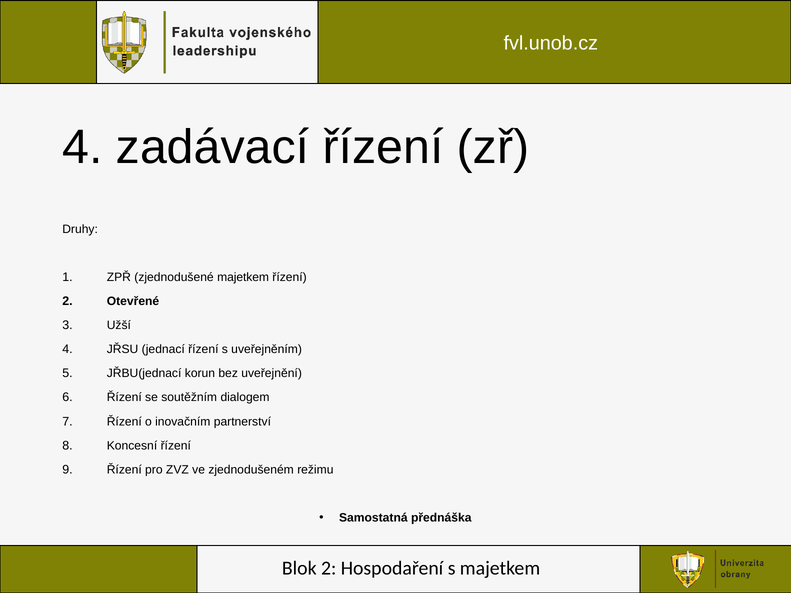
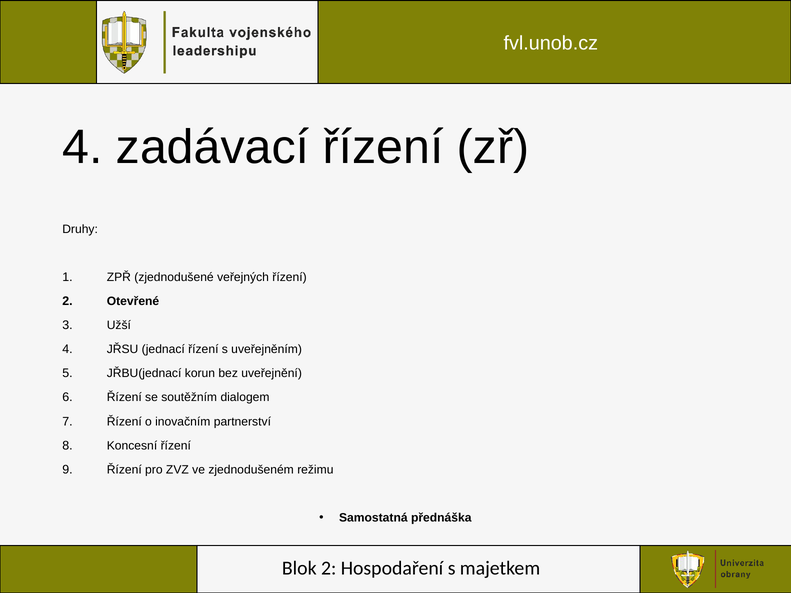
zjednodušené majetkem: majetkem -> veřejných
